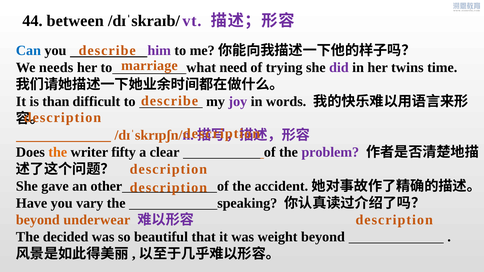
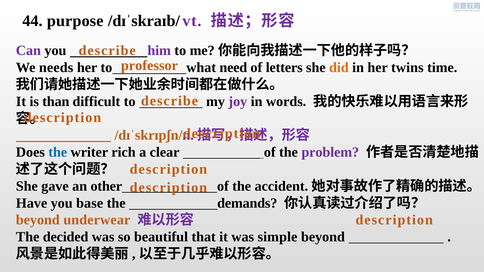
between: between -> purpose
Can colour: blue -> purple
marriage: marriage -> professor
trying: trying -> letters
did colour: purple -> orange
the at (58, 152) colour: orange -> blue
fifty: fifty -> rich
vary: vary -> base
speaking: speaking -> demands
weight: weight -> simple
